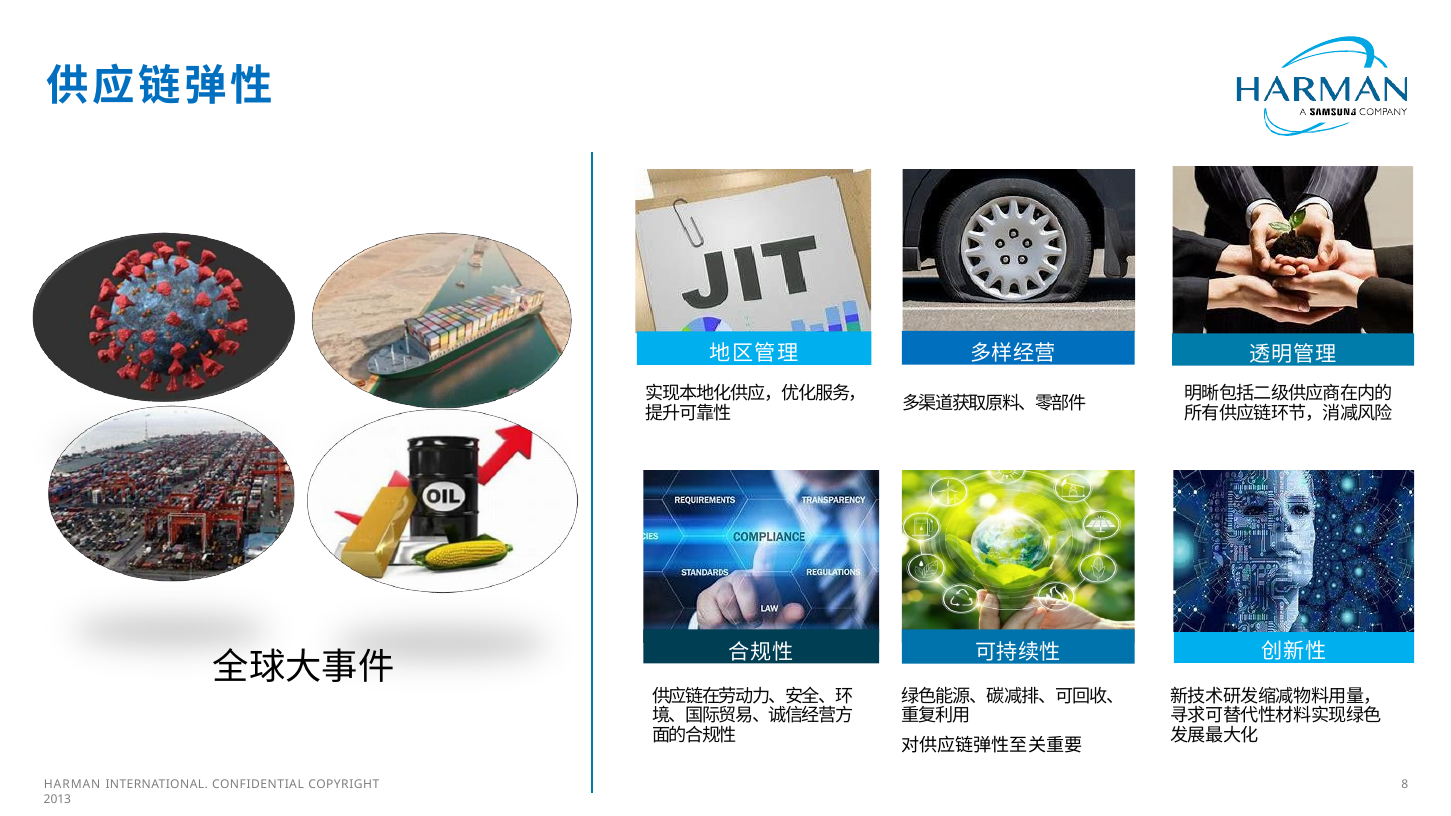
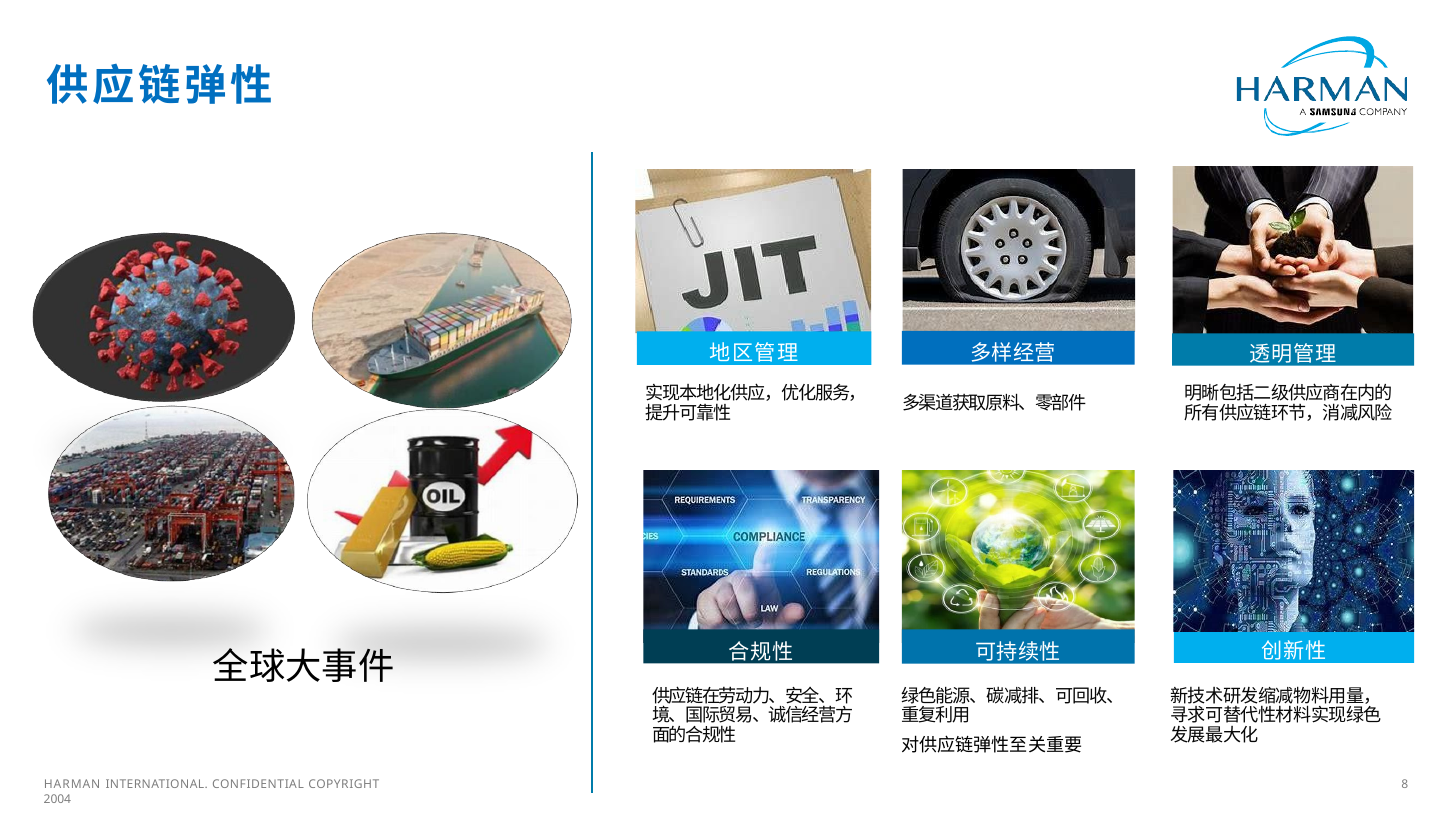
2013: 2013 -> 2004
